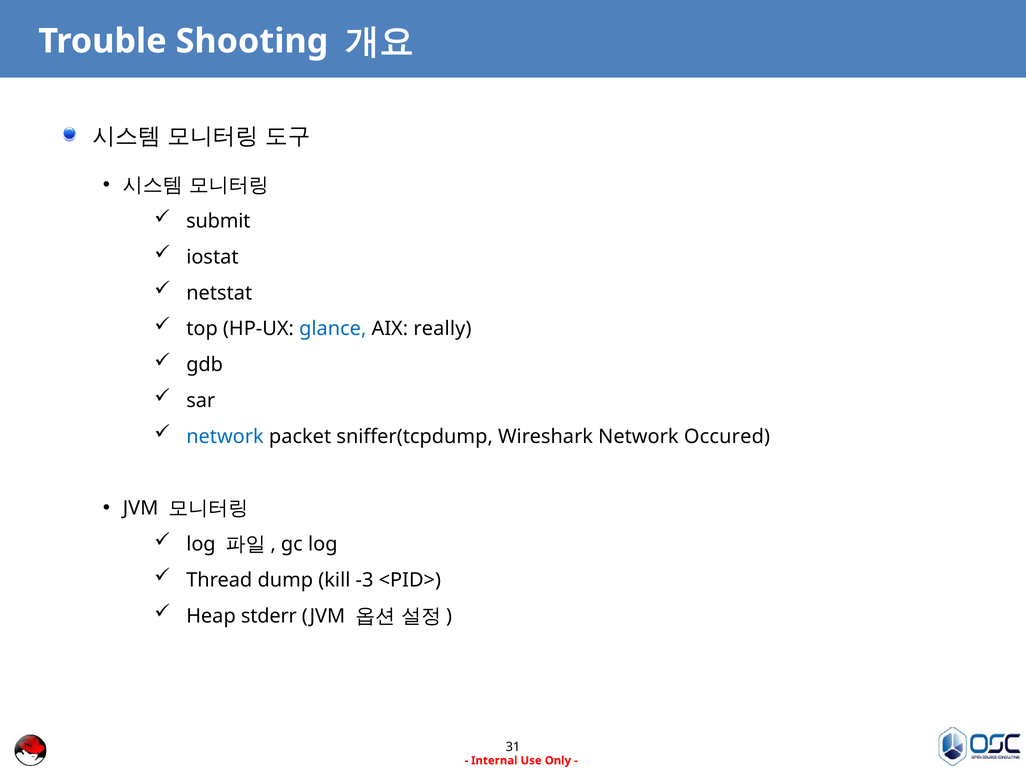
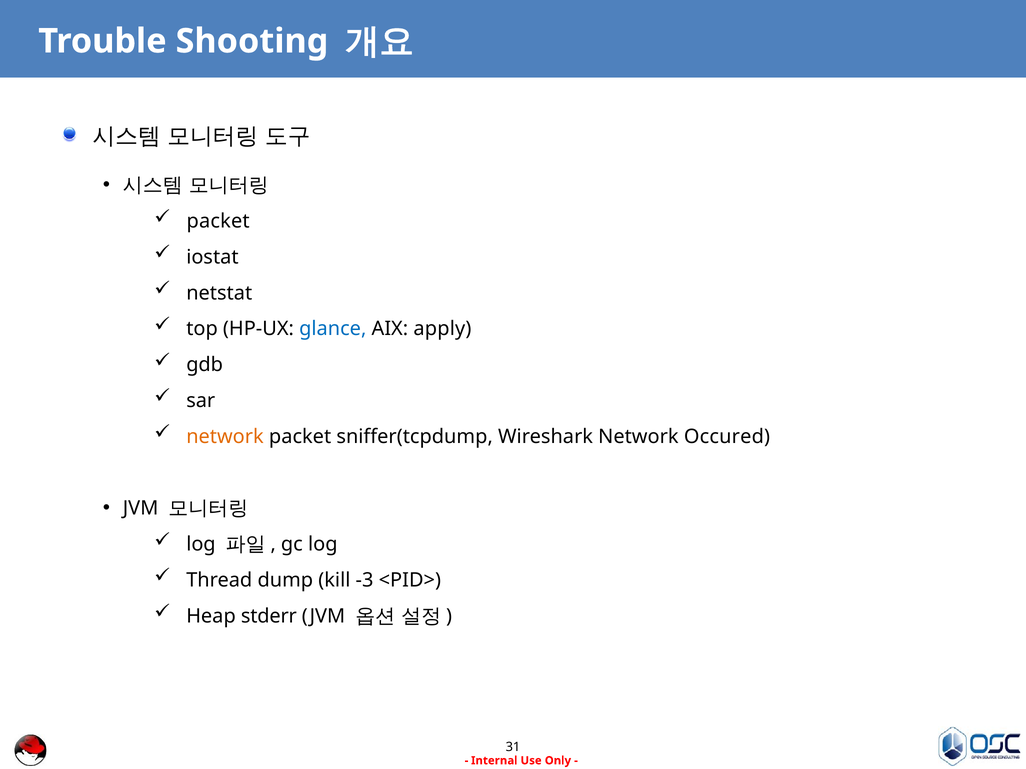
submit at (218, 221): submit -> packet
really: really -> apply
network at (225, 437) colour: blue -> orange
